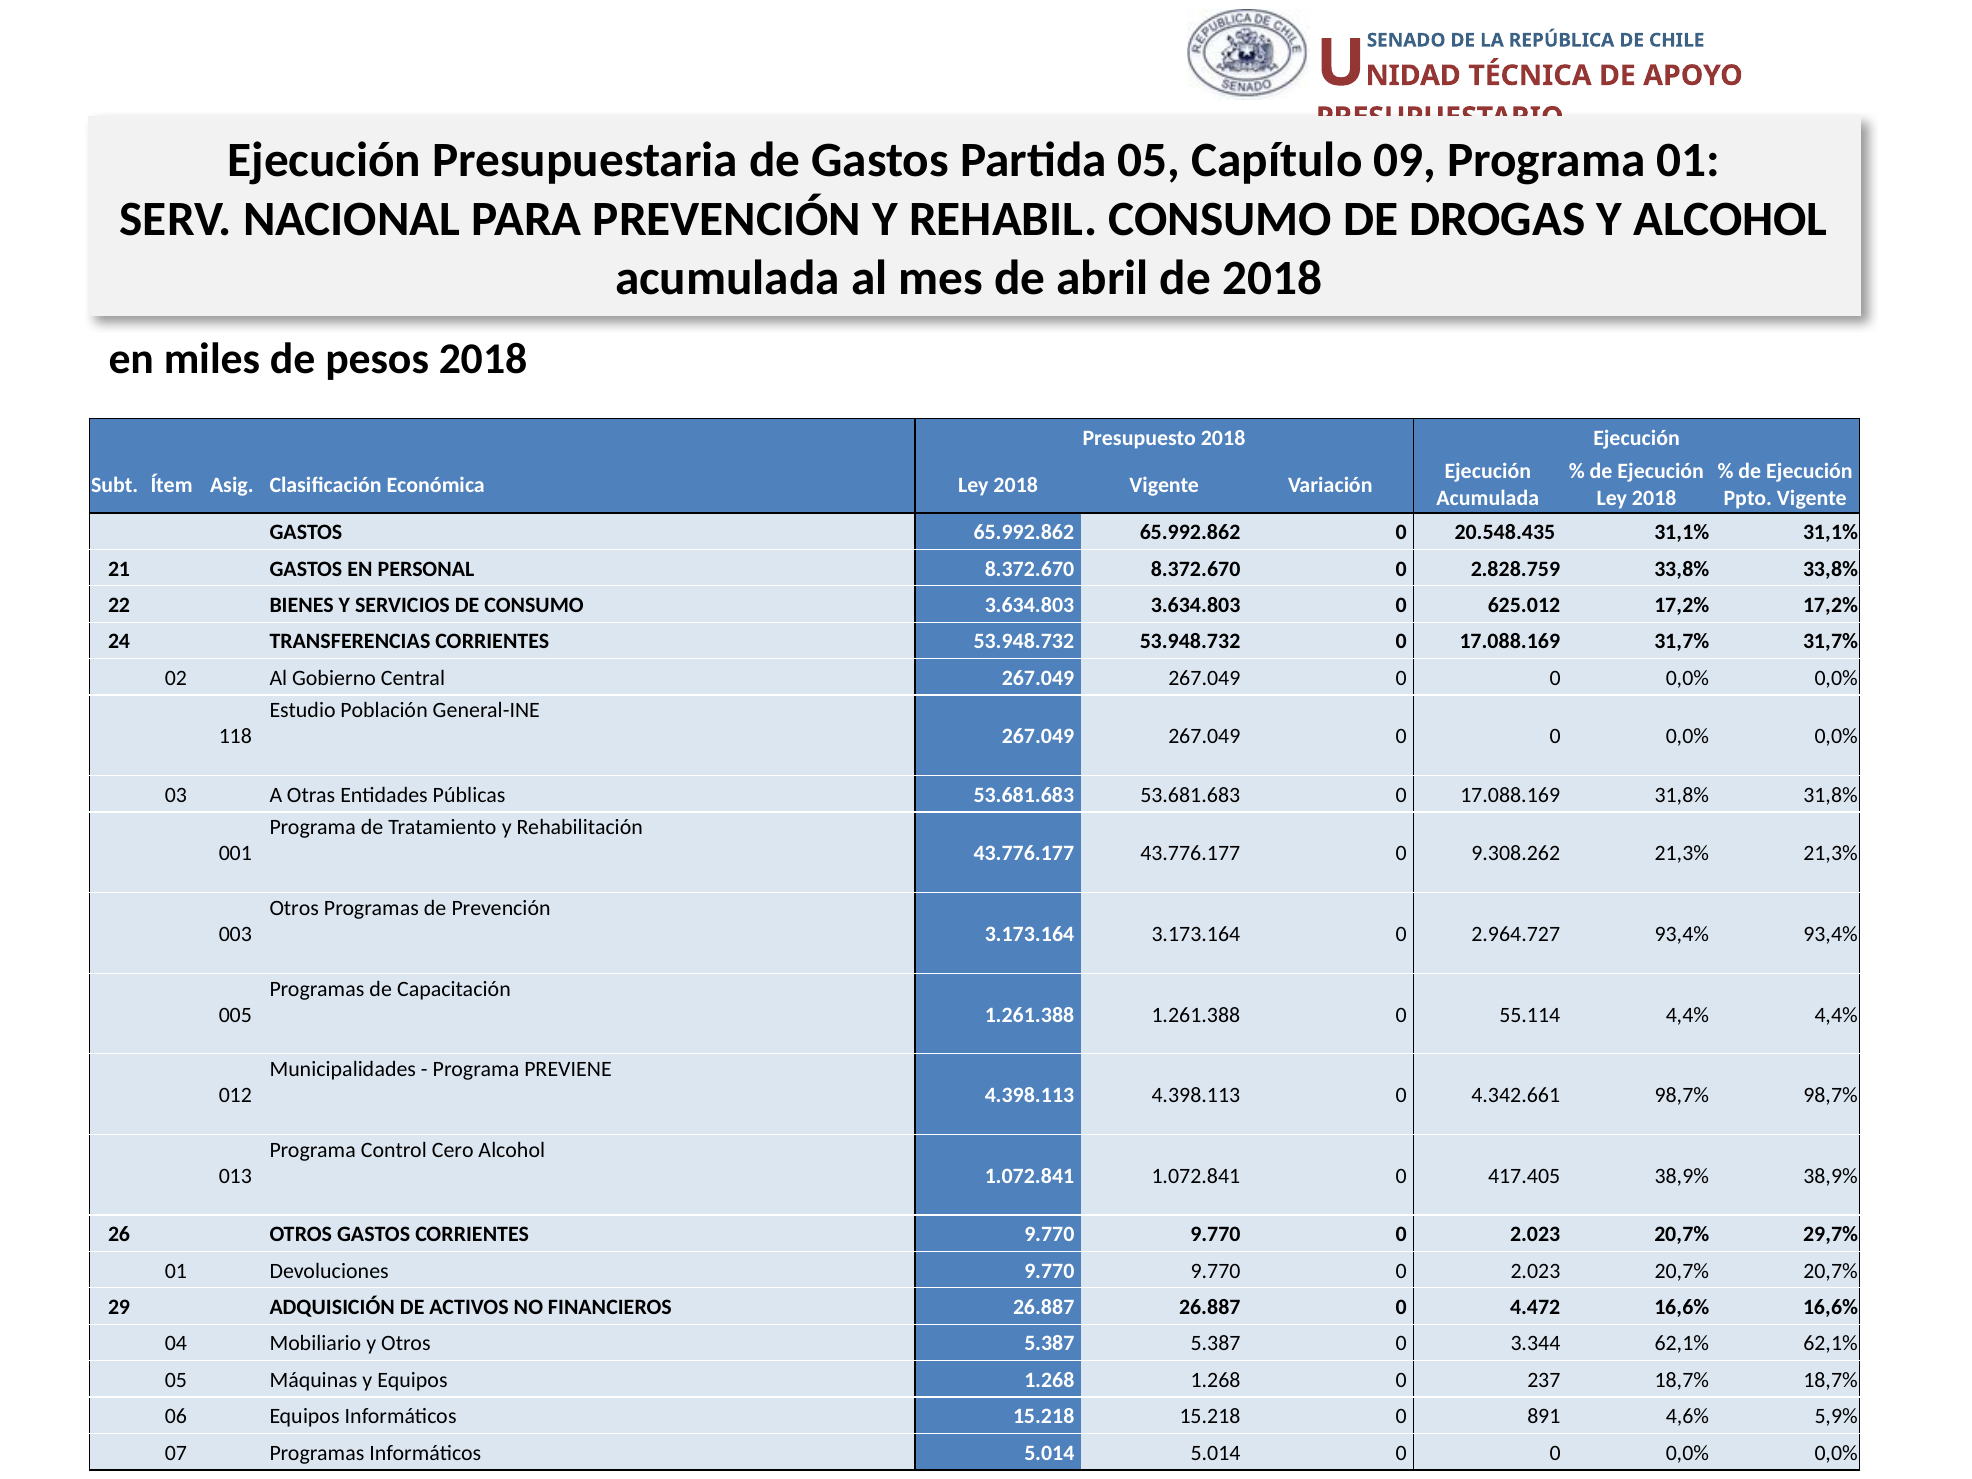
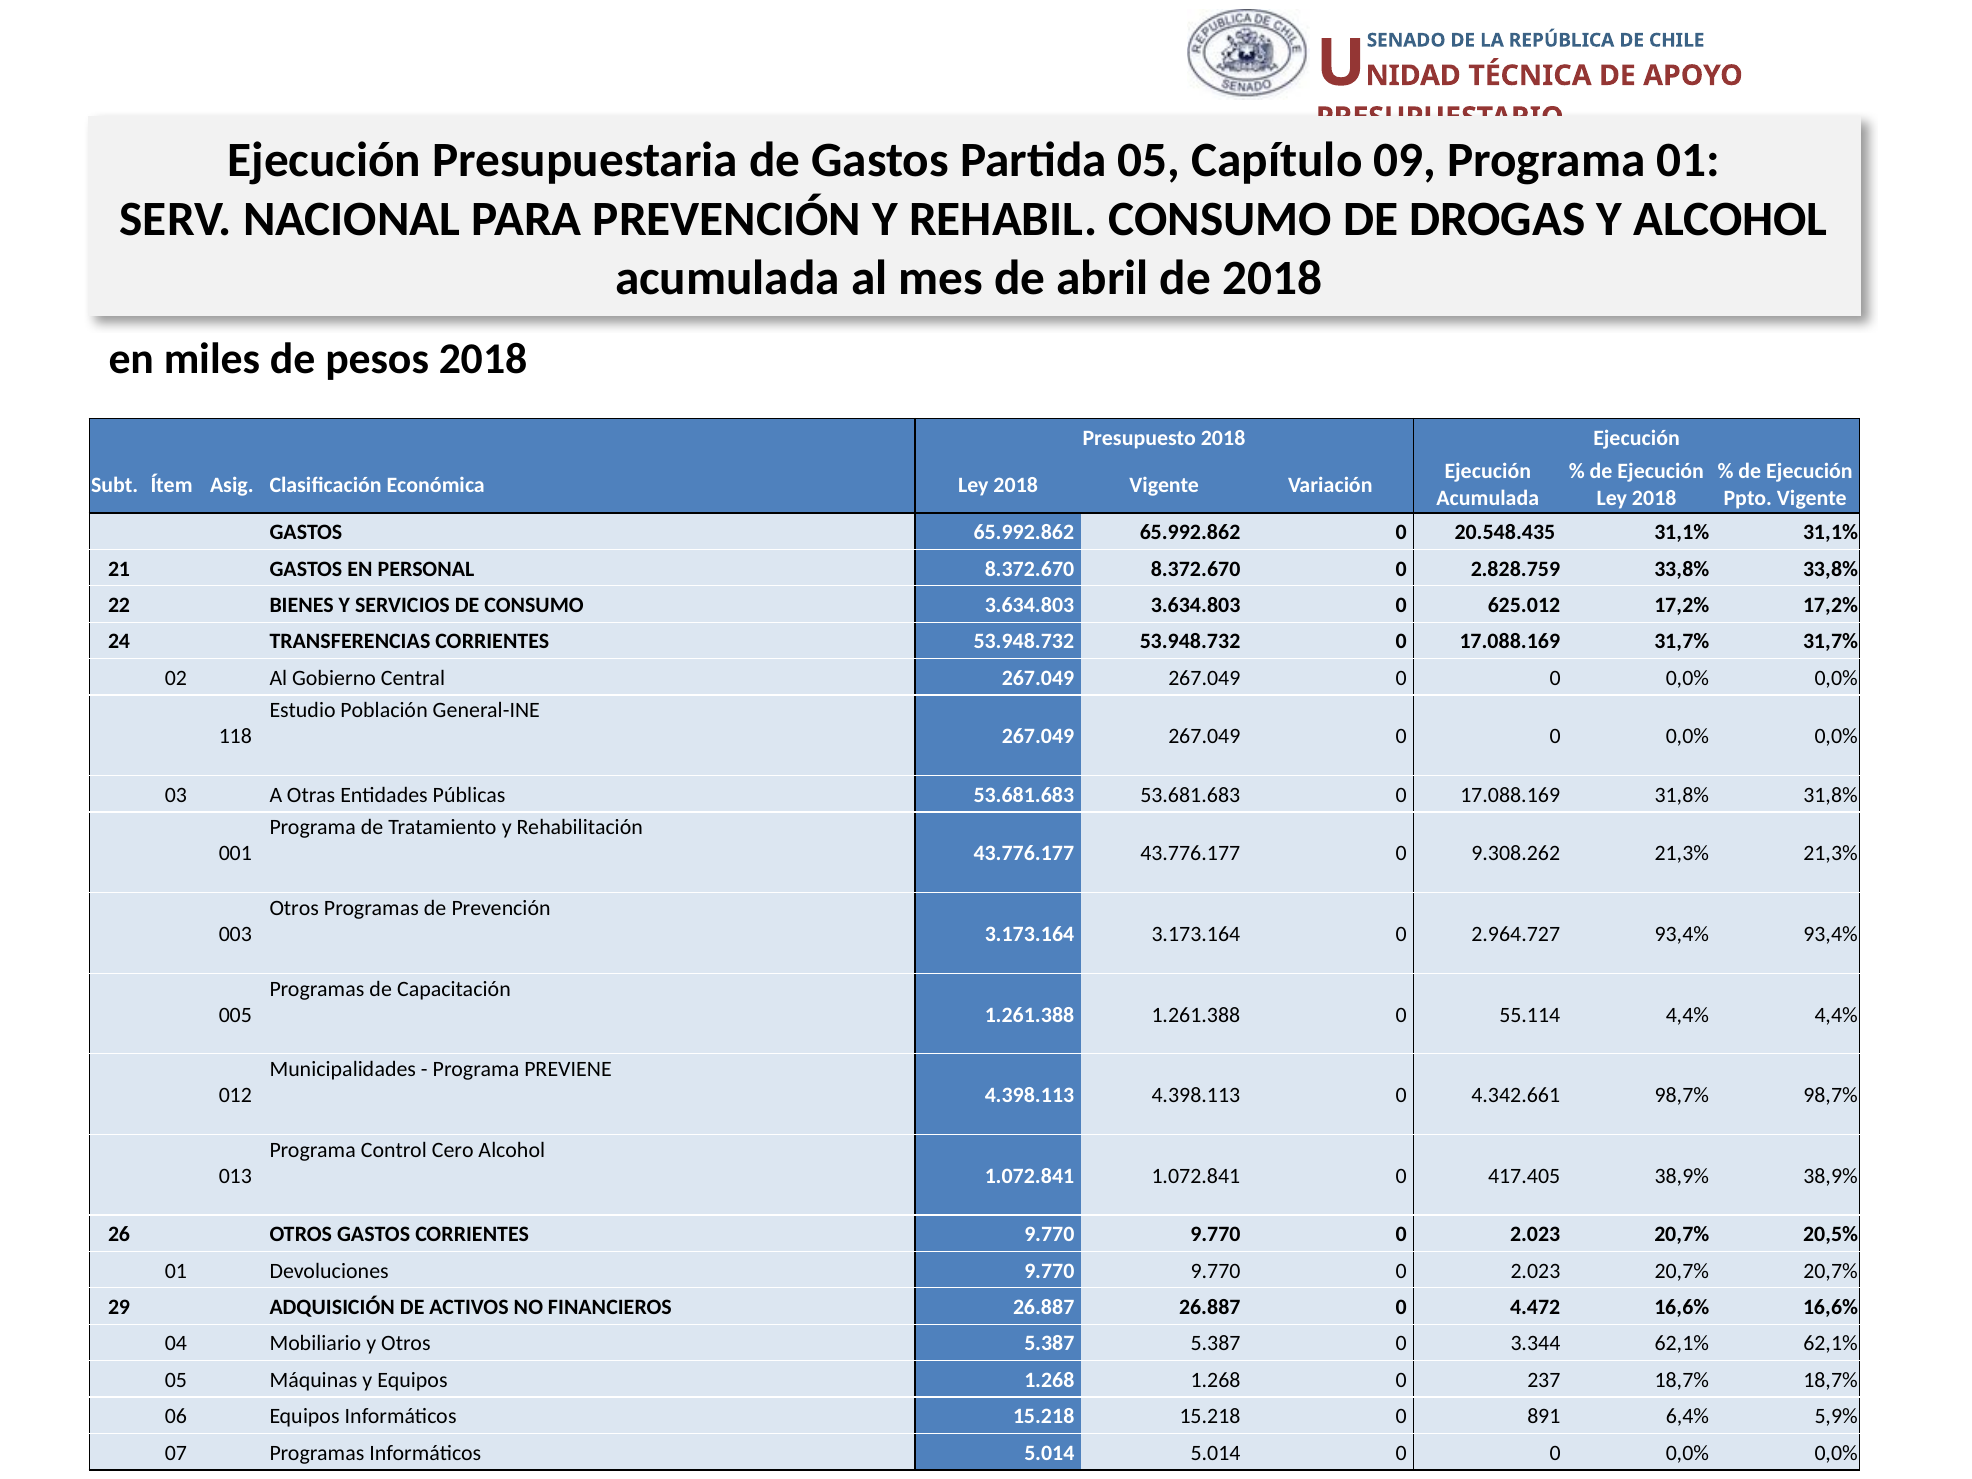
29,7%: 29,7% -> 20,5%
4,6%: 4,6% -> 6,4%
